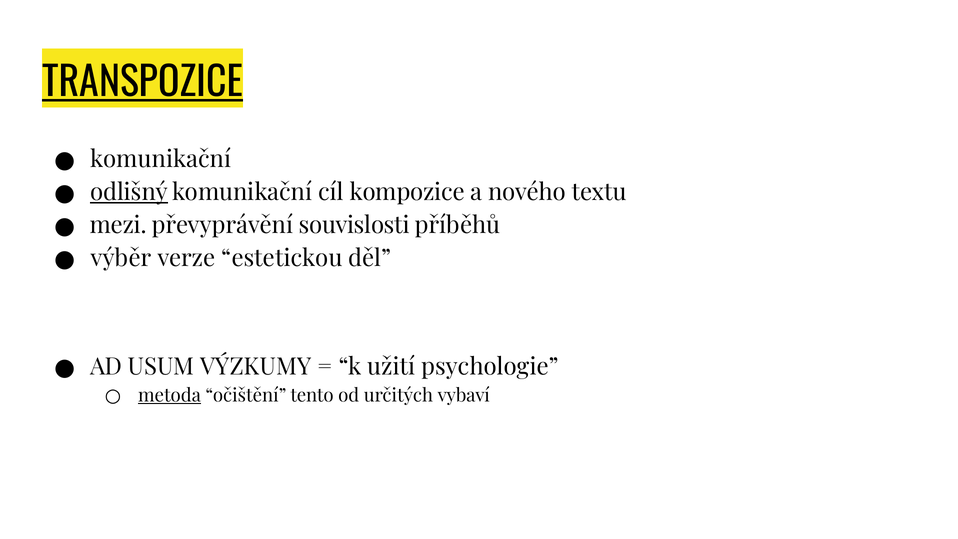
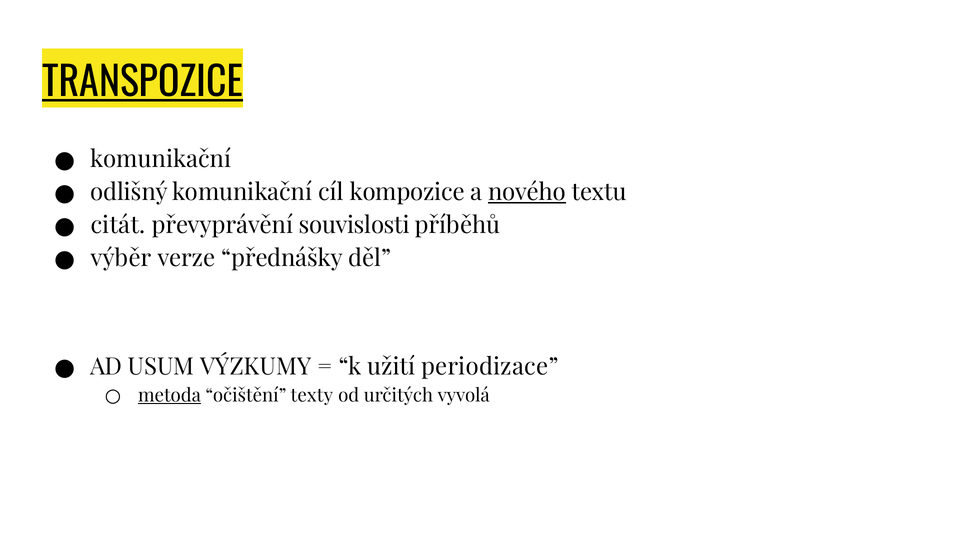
odlišný underline: present -> none
nového underline: none -> present
mezi: mezi -> citát
estetickou: estetickou -> přednášky
psychologie: psychologie -> periodizace
tento: tento -> texty
vybaví: vybaví -> vyvolá
